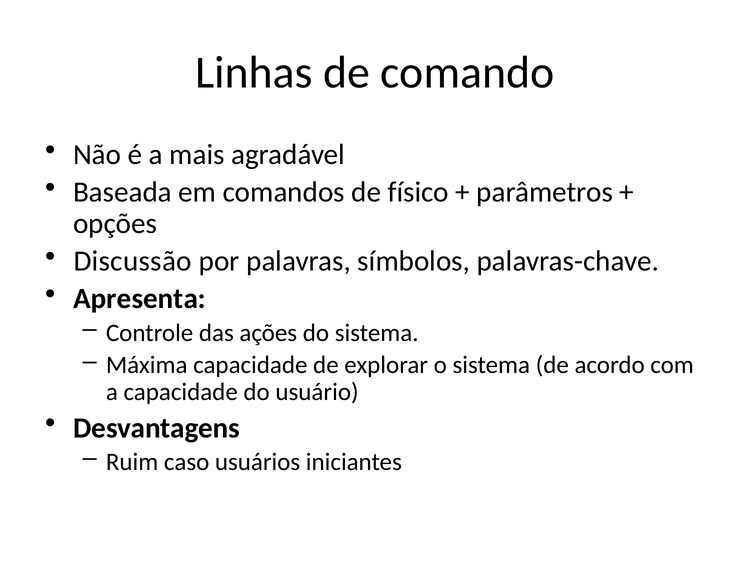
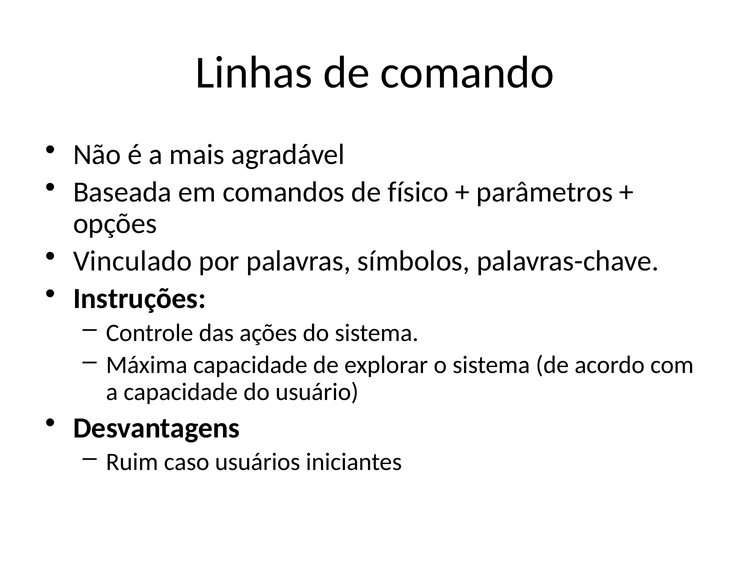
Discussão: Discussão -> Vinculado
Apresenta: Apresenta -> Instruções
